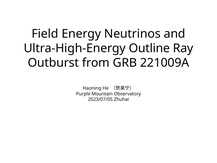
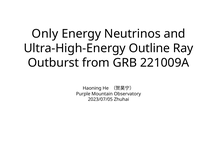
Field: Field -> Only
